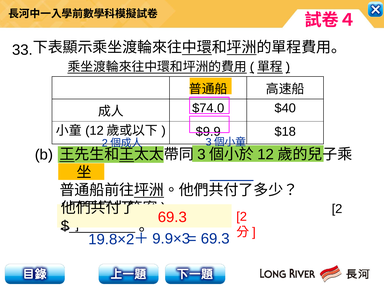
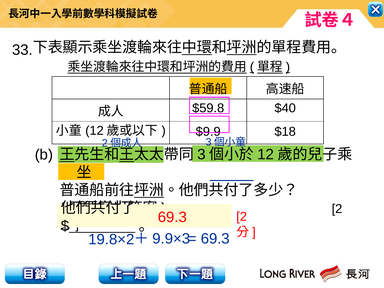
$74.0: $74.0 -> $59.8
